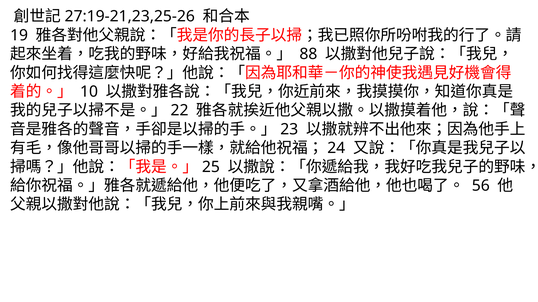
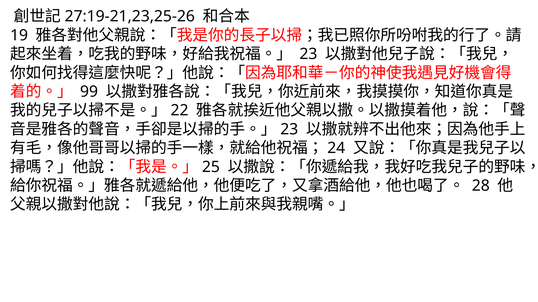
88 at (308, 54): 88 -> 23
10: 10 -> 99
56: 56 -> 28
